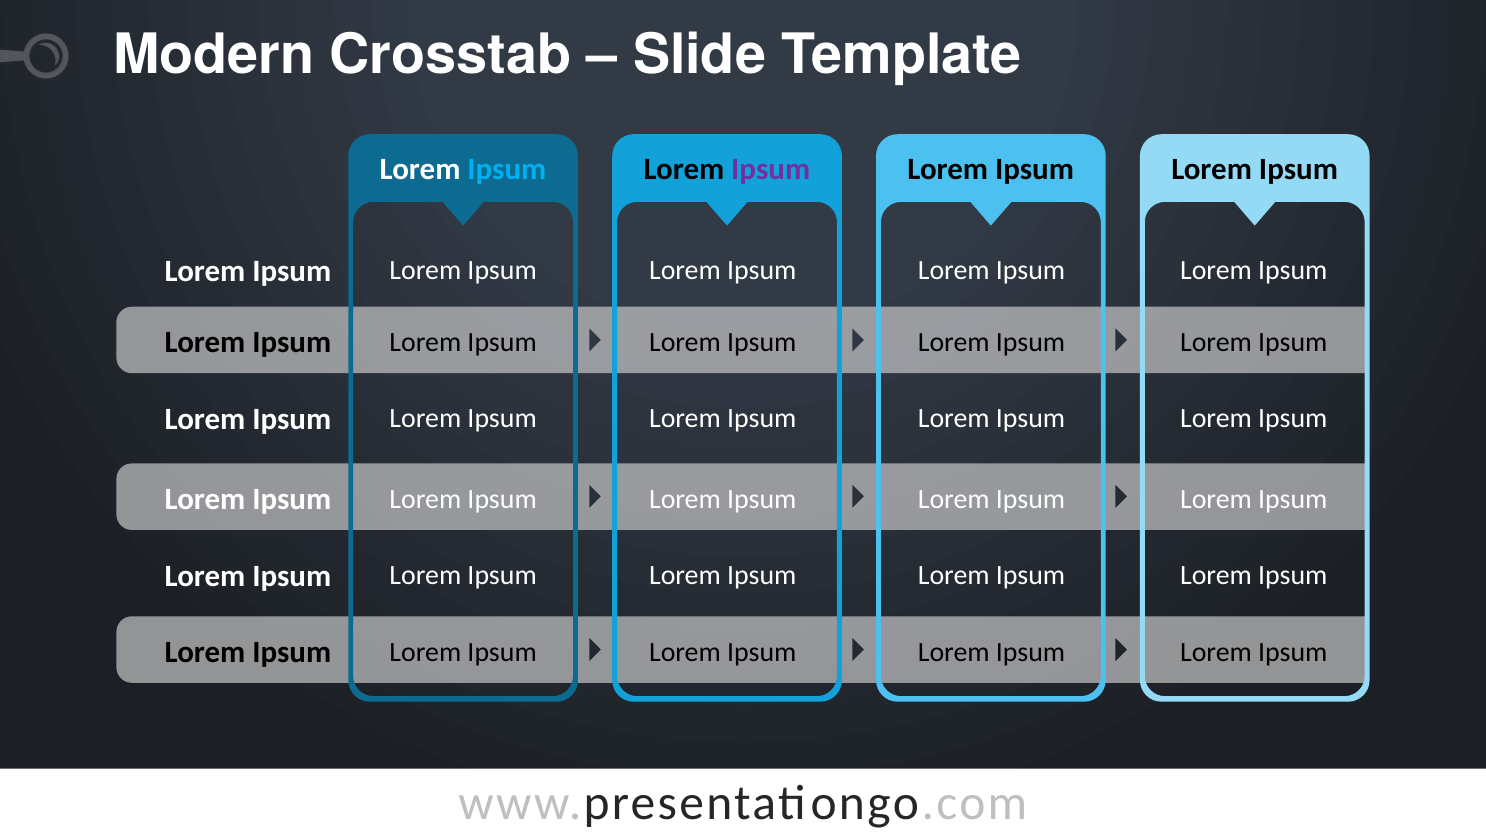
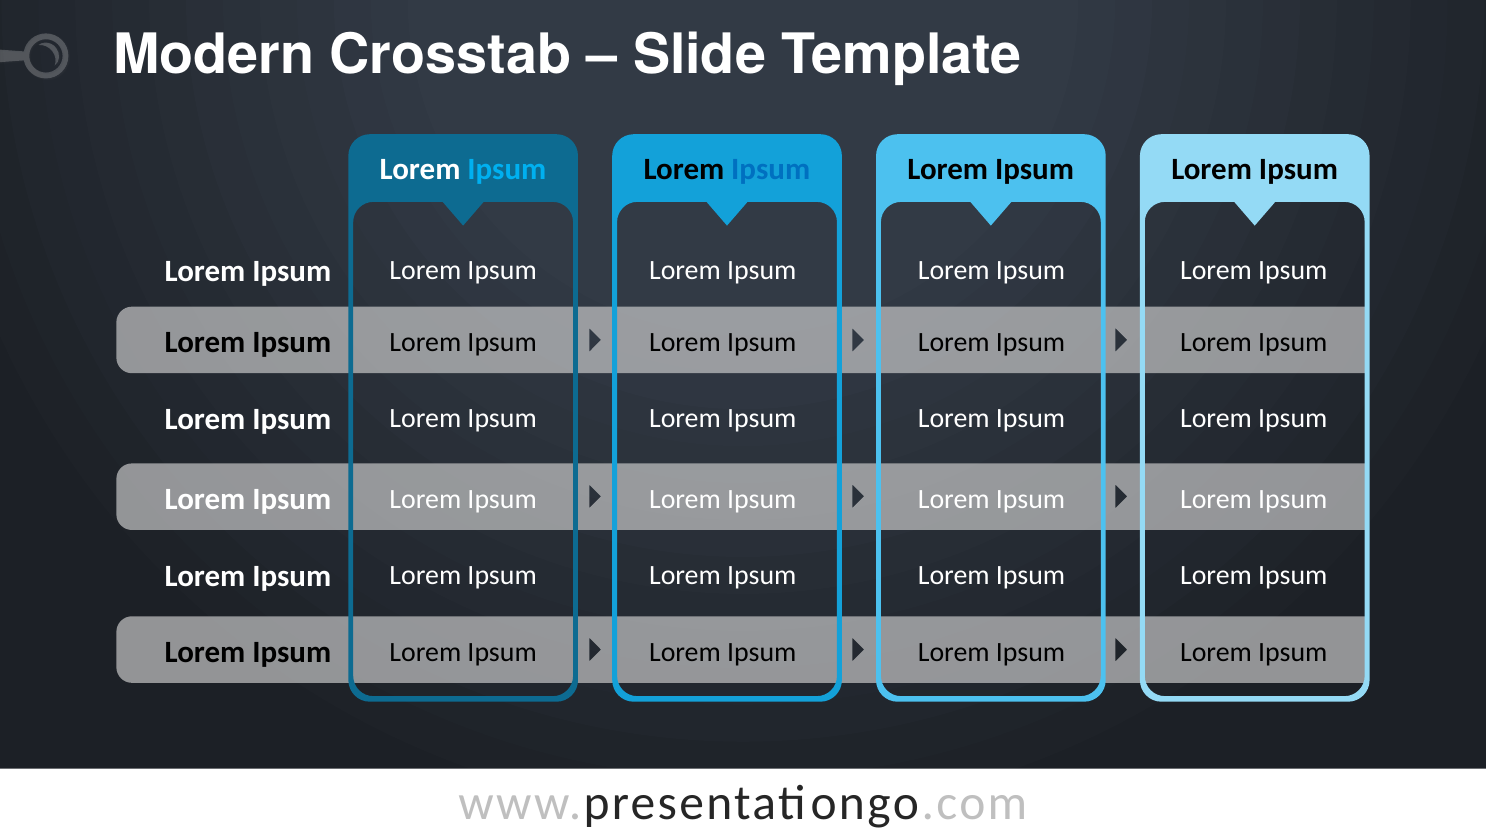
Ipsum at (771, 169) colour: purple -> blue
